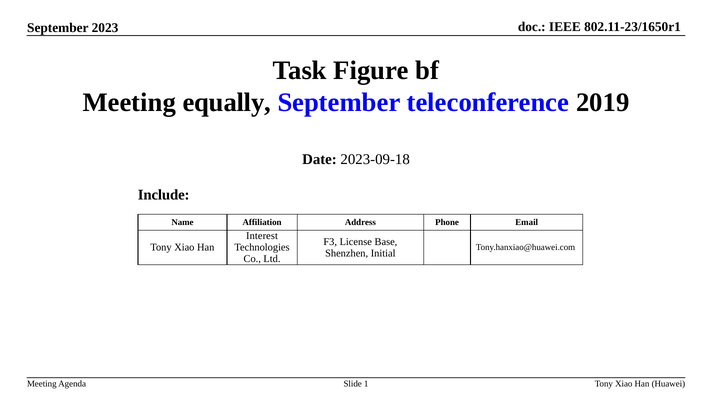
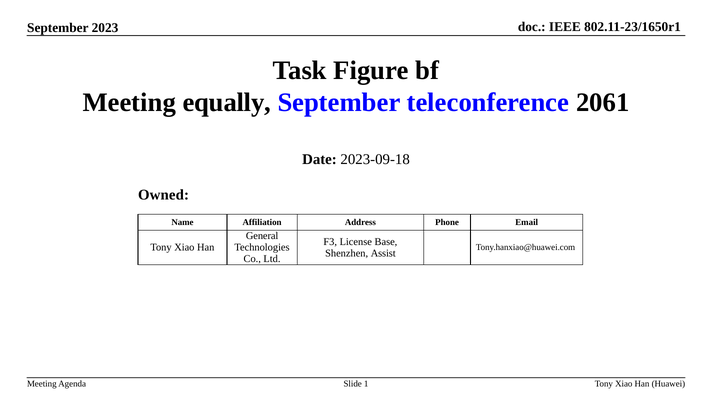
2019: 2019 -> 2061
Include: Include -> Owned
Interest: Interest -> General
Initial: Initial -> Assist
